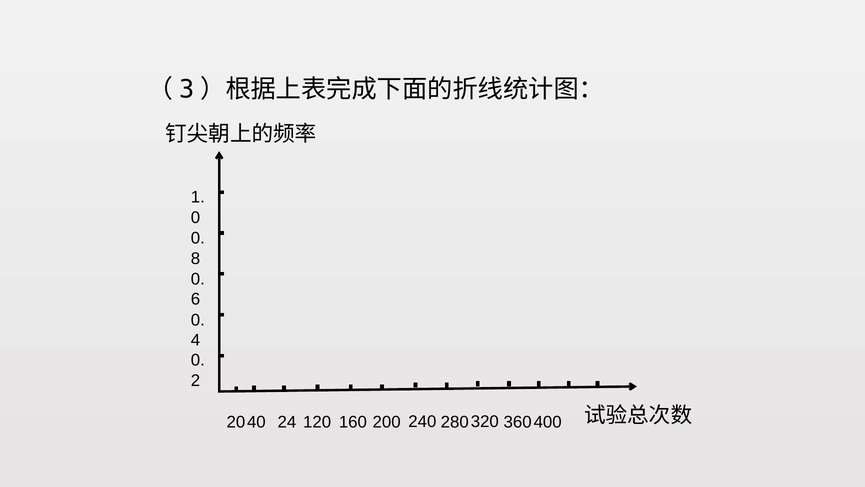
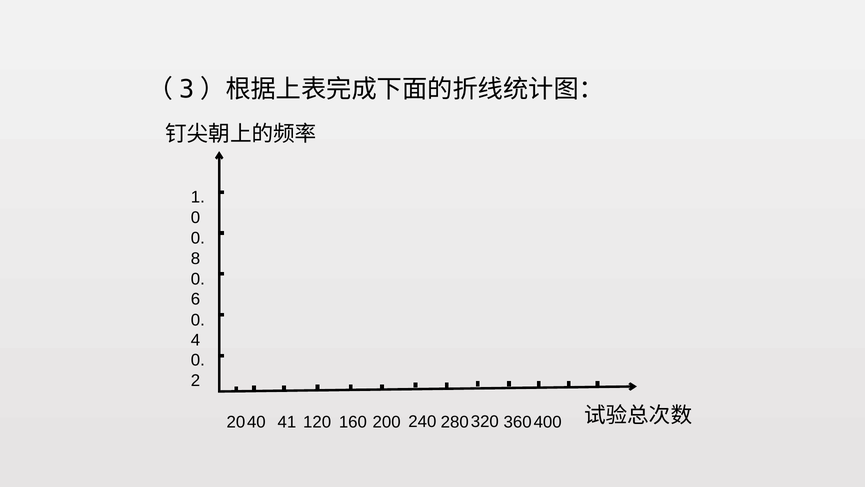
24: 24 -> 41
